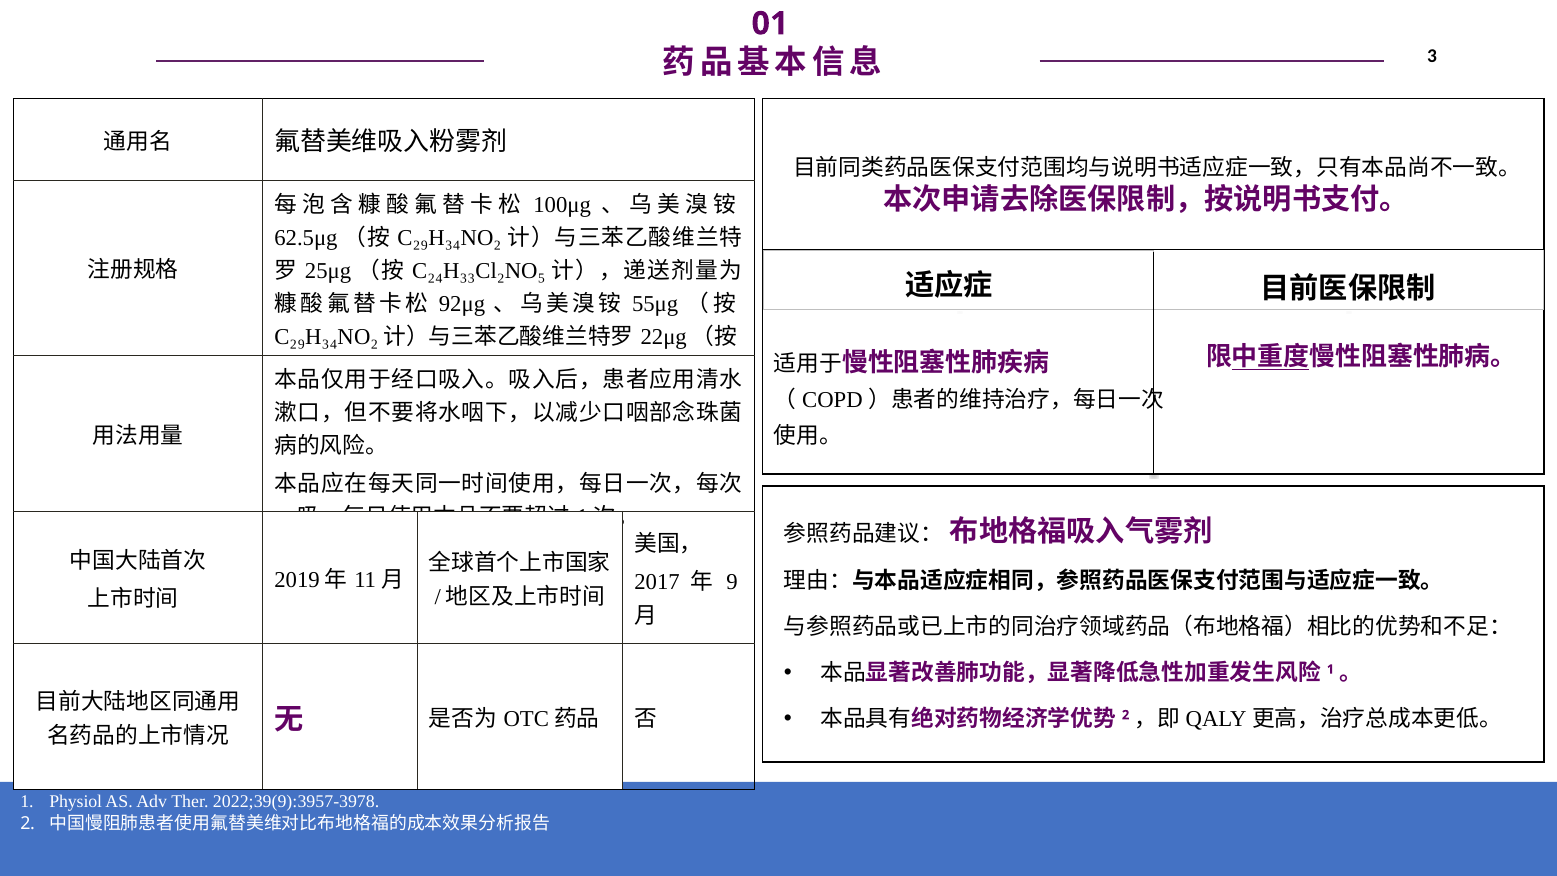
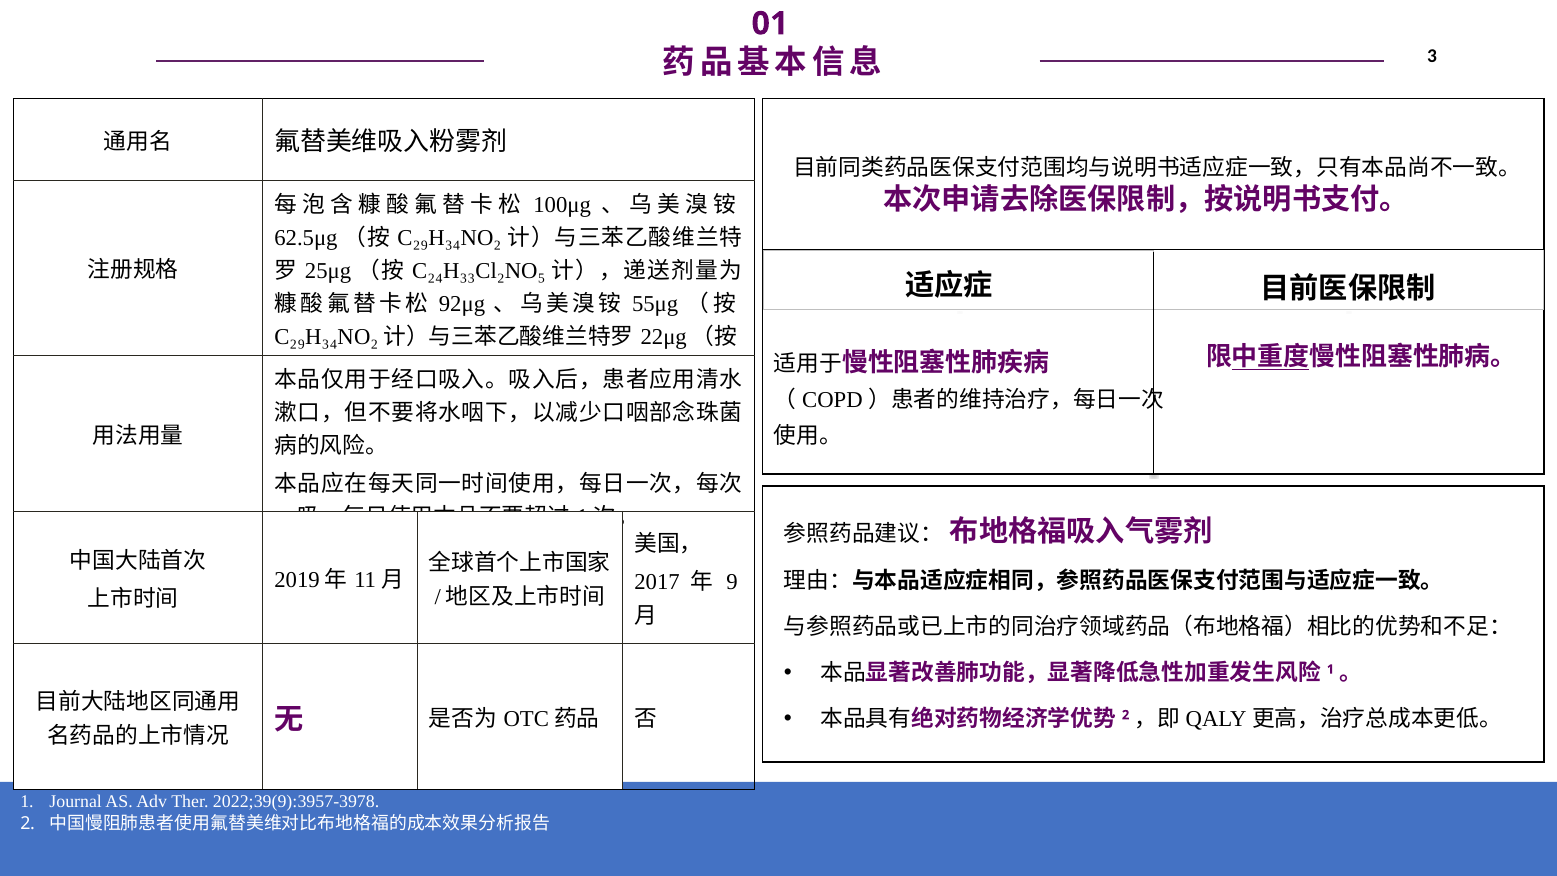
Physiol: Physiol -> Journal
